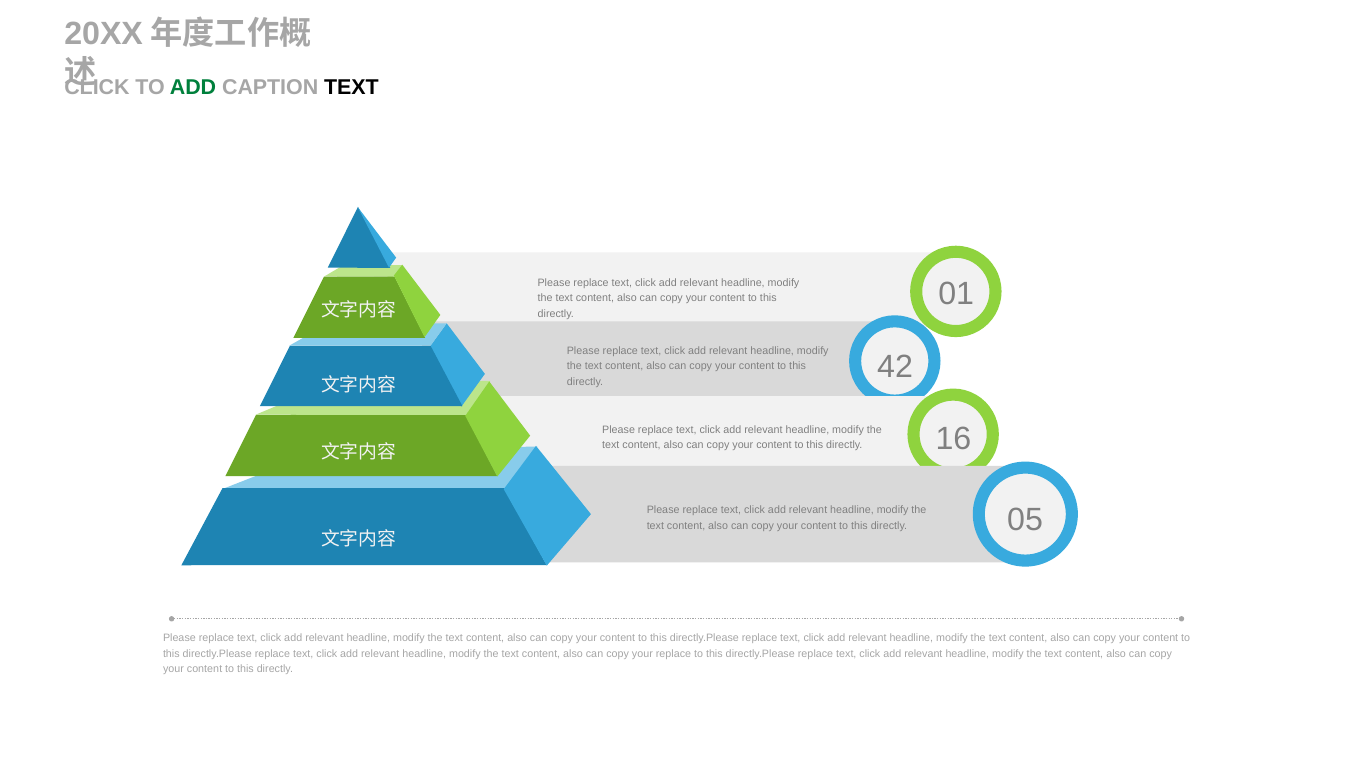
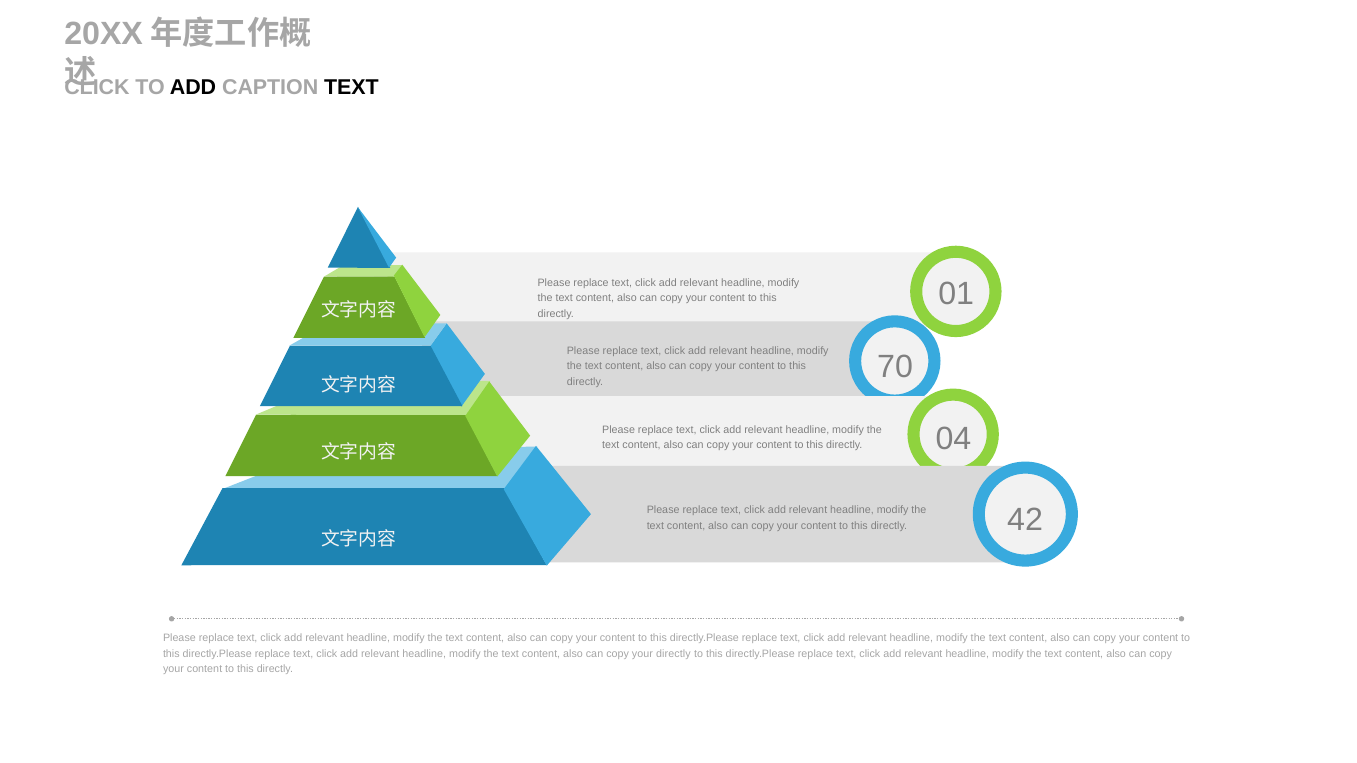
ADD at (193, 87) colour: green -> black
42: 42 -> 70
16: 16 -> 04
05: 05 -> 42
your replace: replace -> directly
